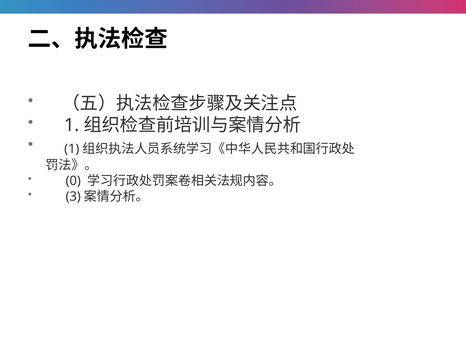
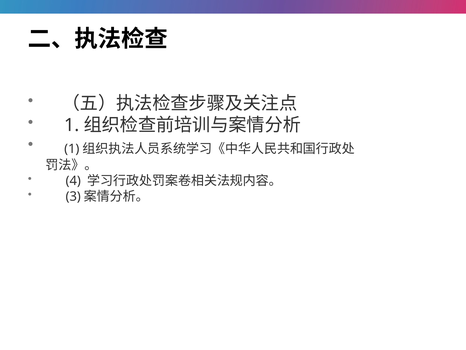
0: 0 -> 4
